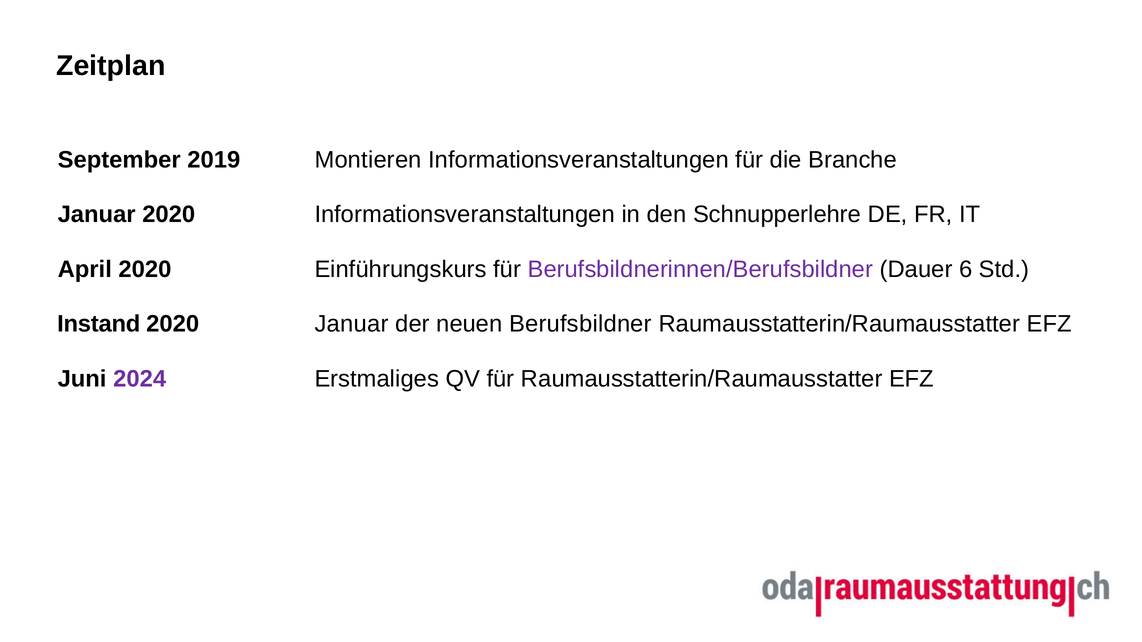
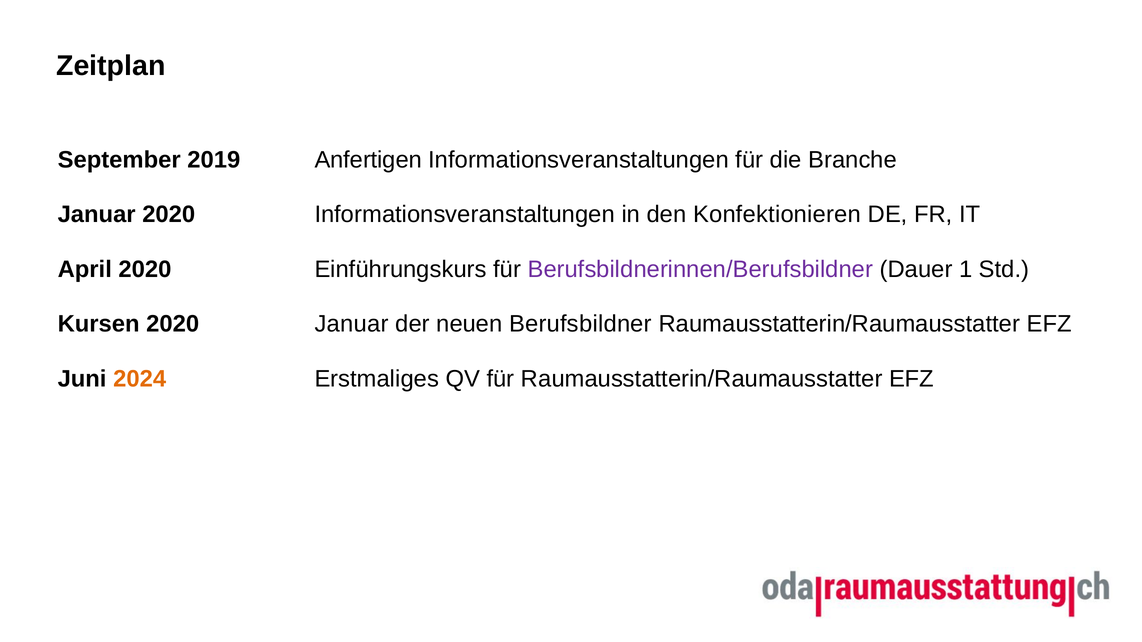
Montieren: Montieren -> Anfertigen
Schnupperlehre: Schnupperlehre -> Konfektionieren
6: 6 -> 1
Instand: Instand -> Kursen
2024 colour: purple -> orange
